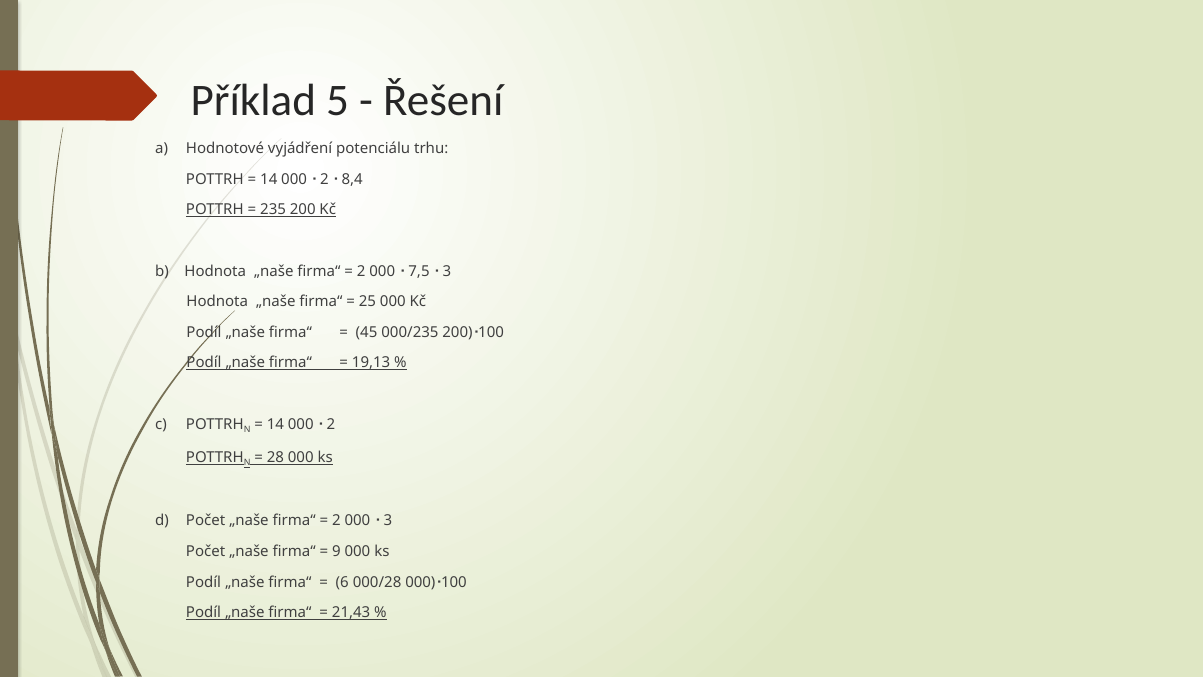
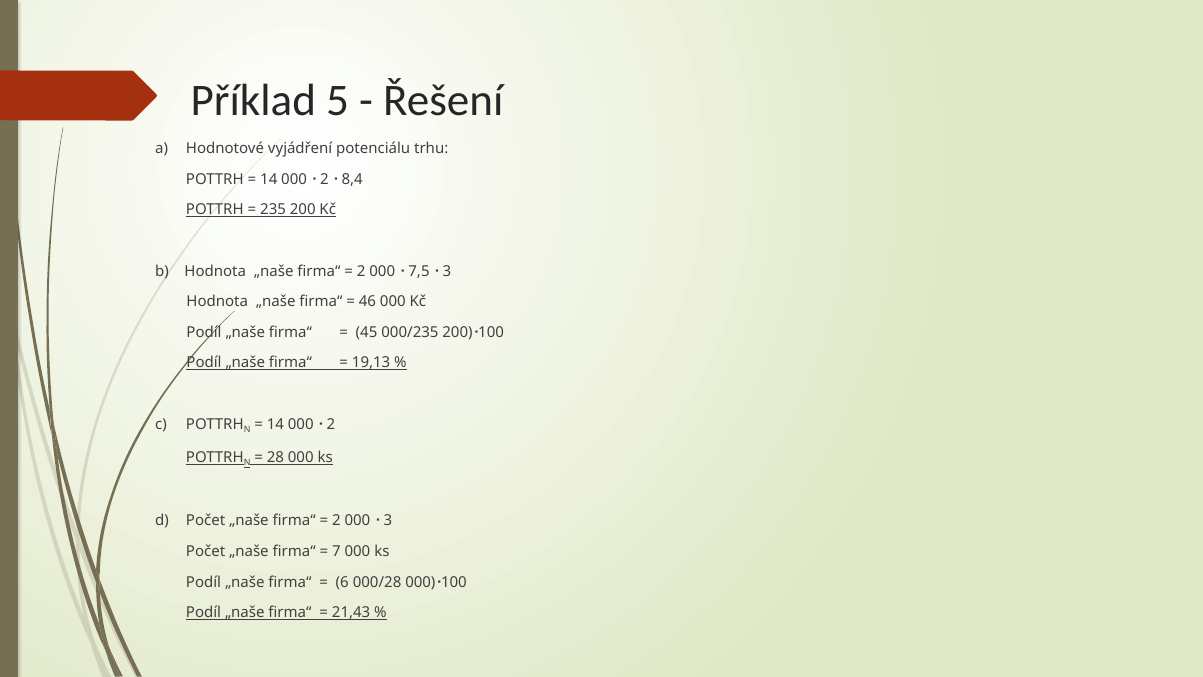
25: 25 -> 46
9: 9 -> 7
